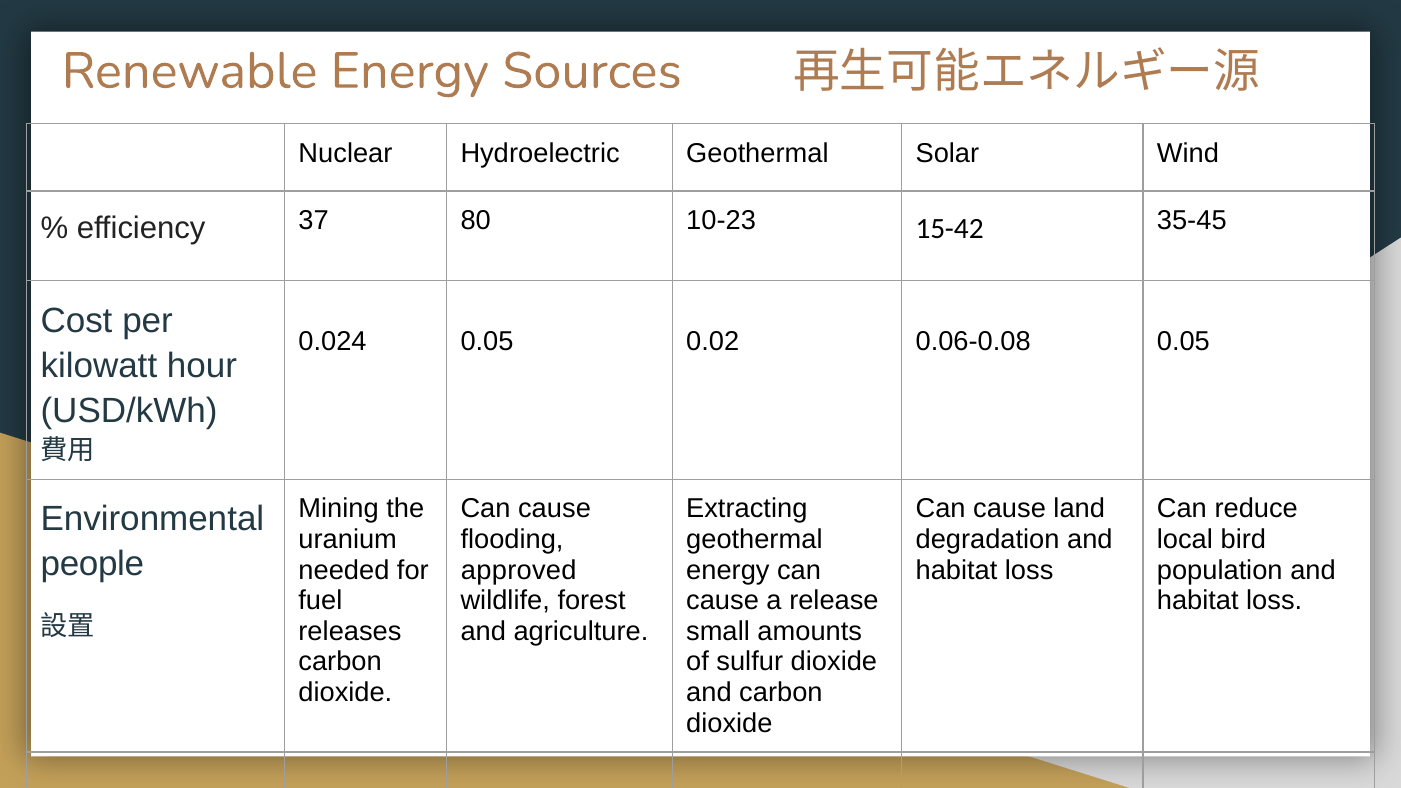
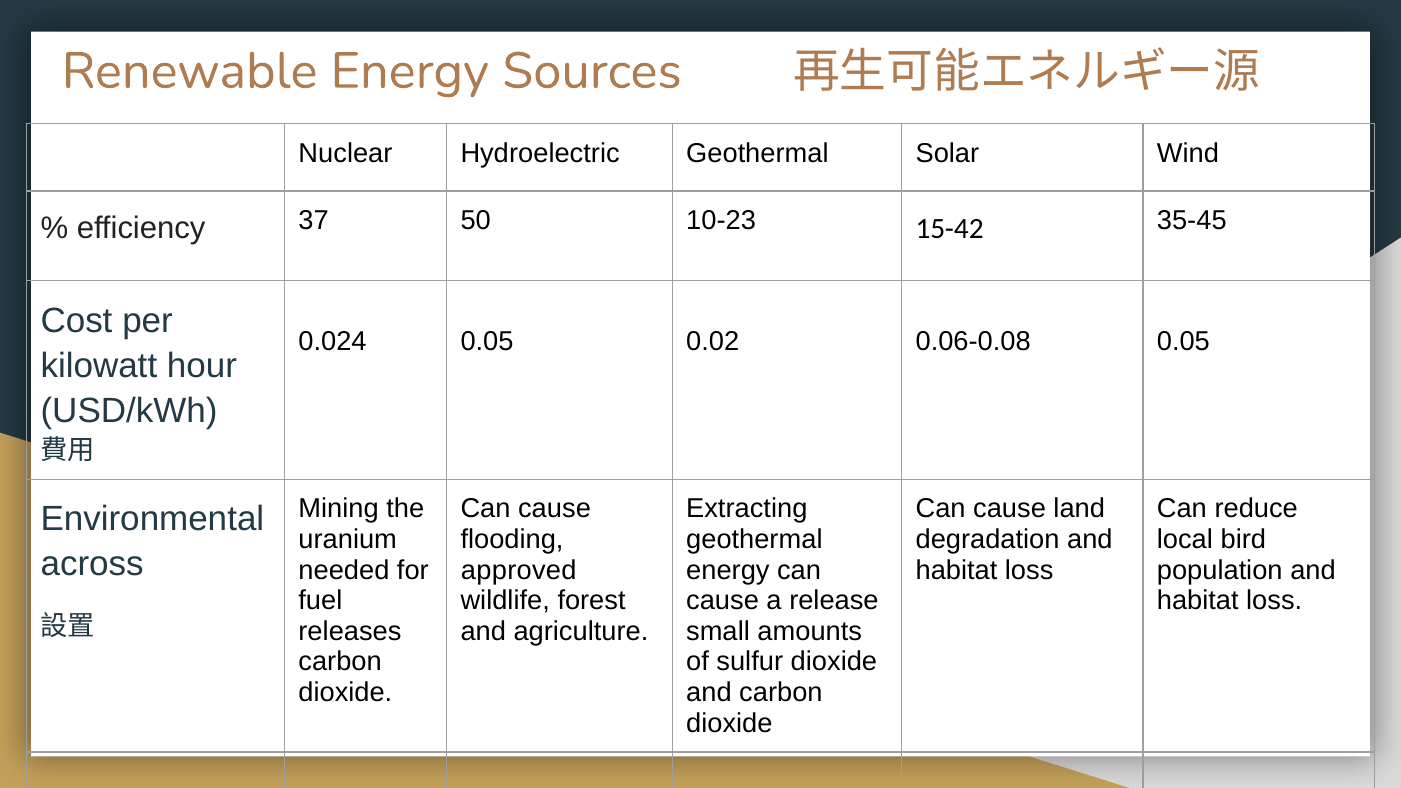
80: 80 -> 50
people: people -> across
